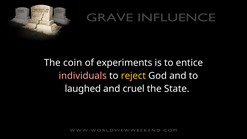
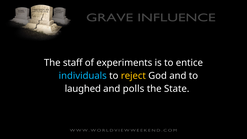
coin: coin -> staff
individuals colour: pink -> light blue
cruel: cruel -> polls
